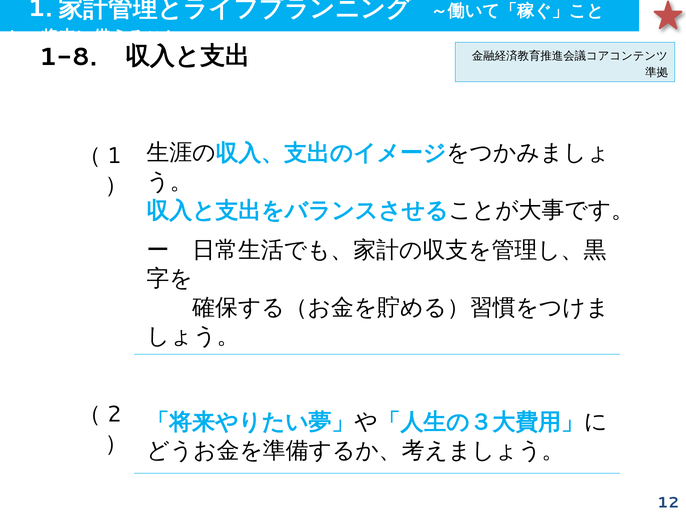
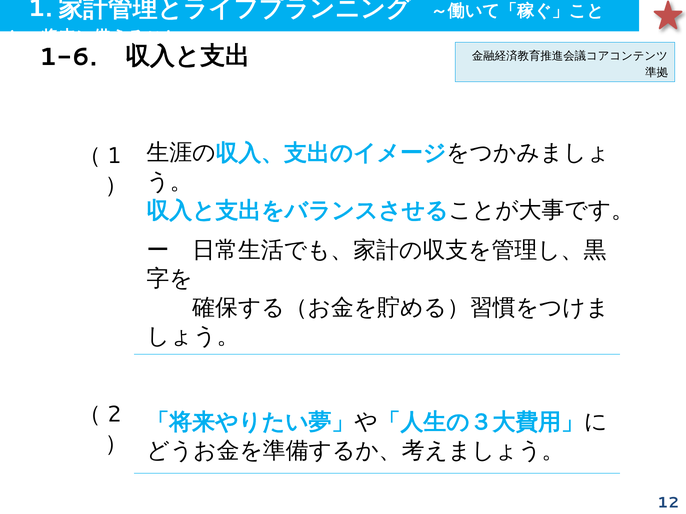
1-8: 1-8 -> 1-6
